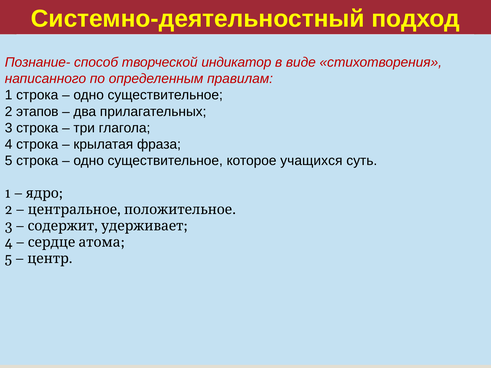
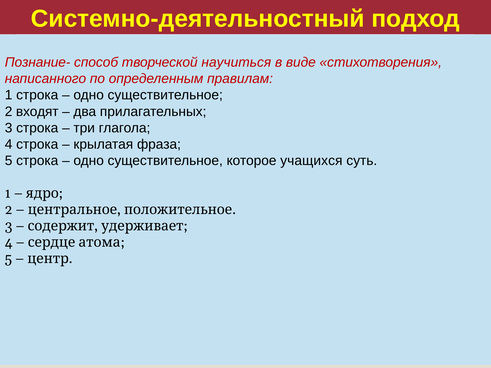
индикатор: индикатор -> научиться
этапов: этапов -> входят
